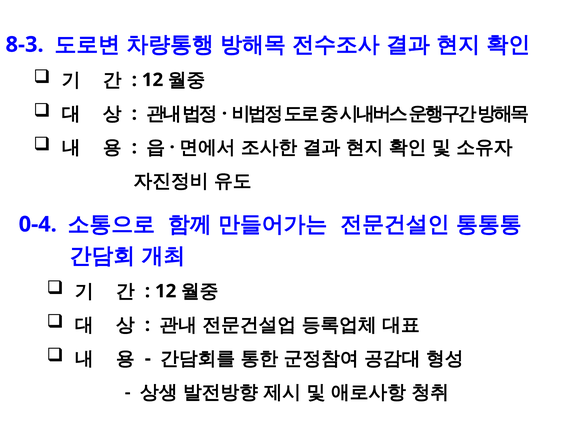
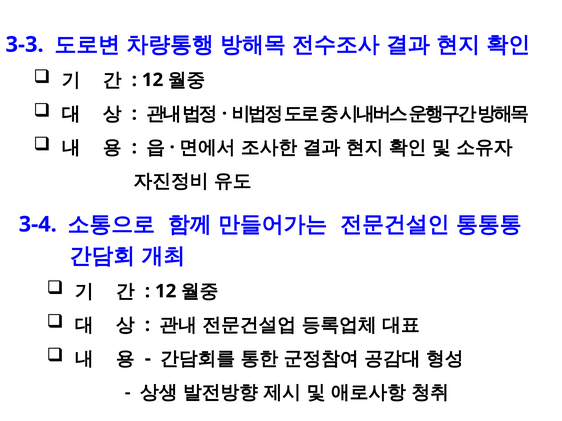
8-3: 8-3 -> 3-3
0-4: 0-4 -> 3-4
